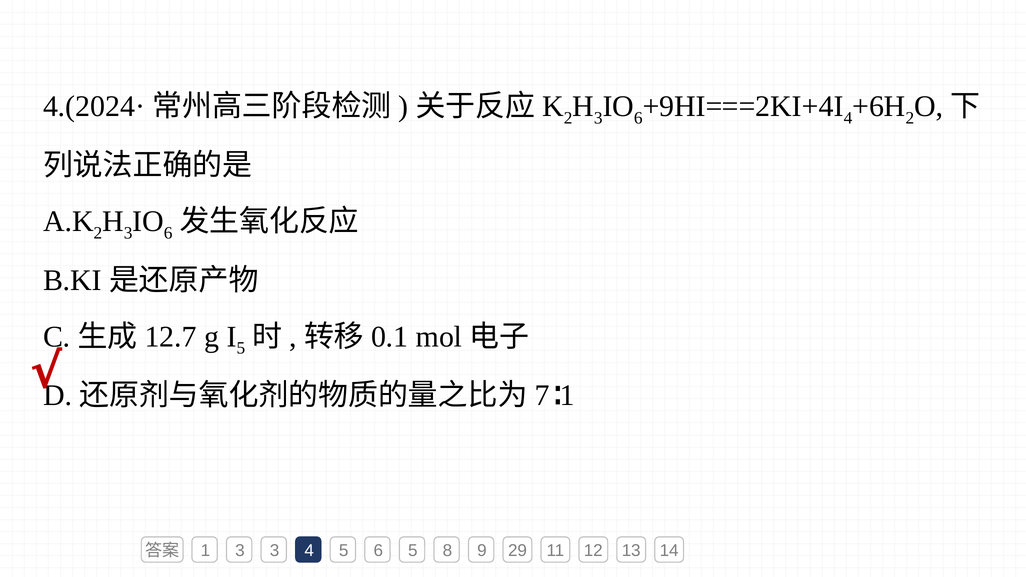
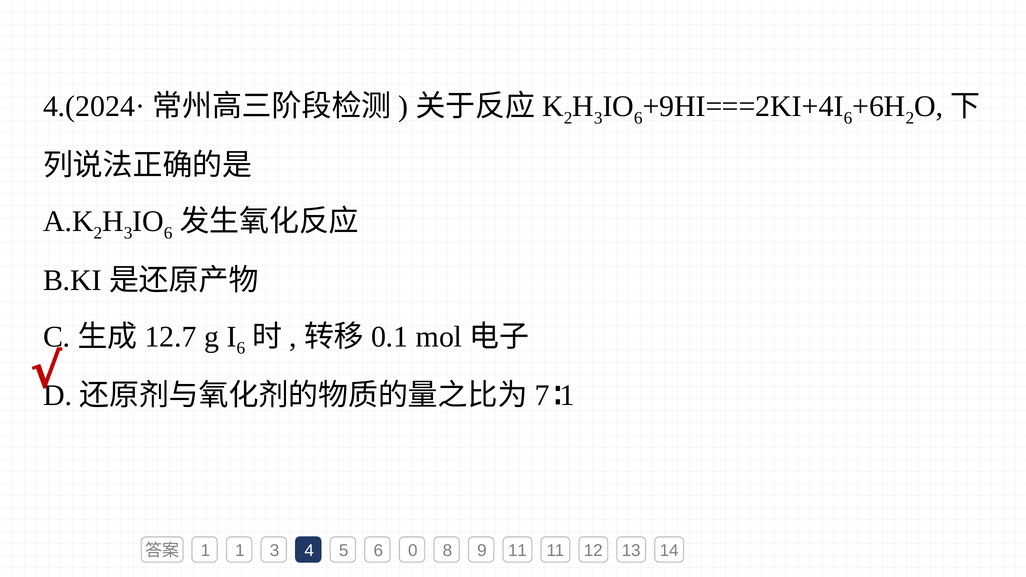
4 at (848, 118): 4 -> 6
5 at (241, 348): 5 -> 6
1 3: 3 -> 1
6 5: 5 -> 0
9 29: 29 -> 11
